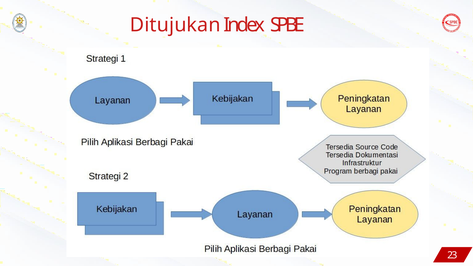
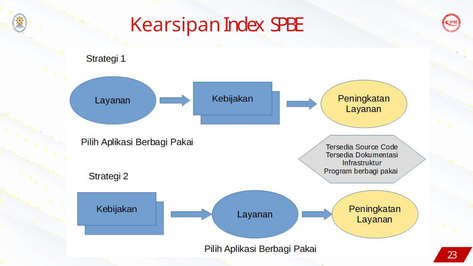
Ditujukan: Ditujukan -> Kearsipan
